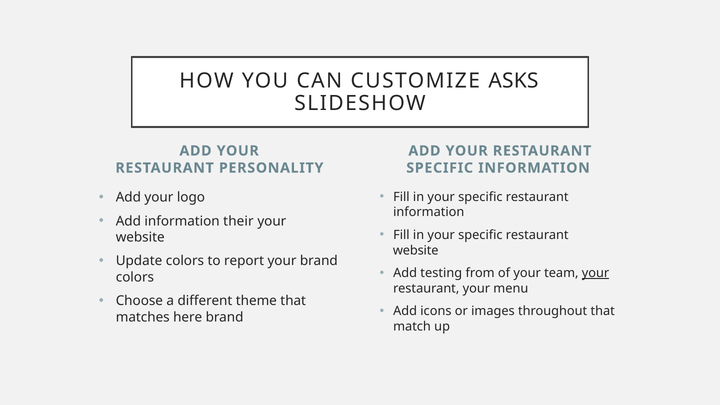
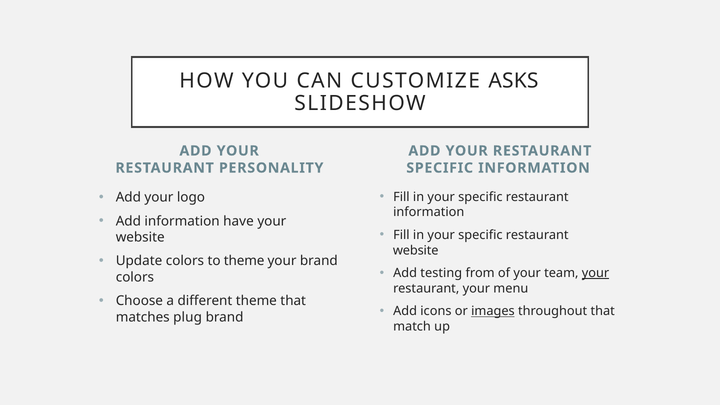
their: their -> have
to report: report -> theme
images underline: none -> present
here: here -> plug
